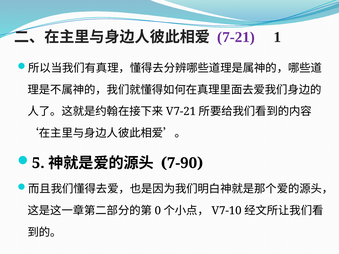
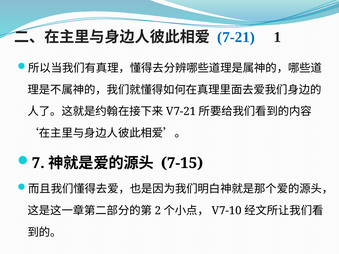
7-21 colour: purple -> blue
5: 5 -> 7
7-90: 7-90 -> 7-15
0: 0 -> 2
